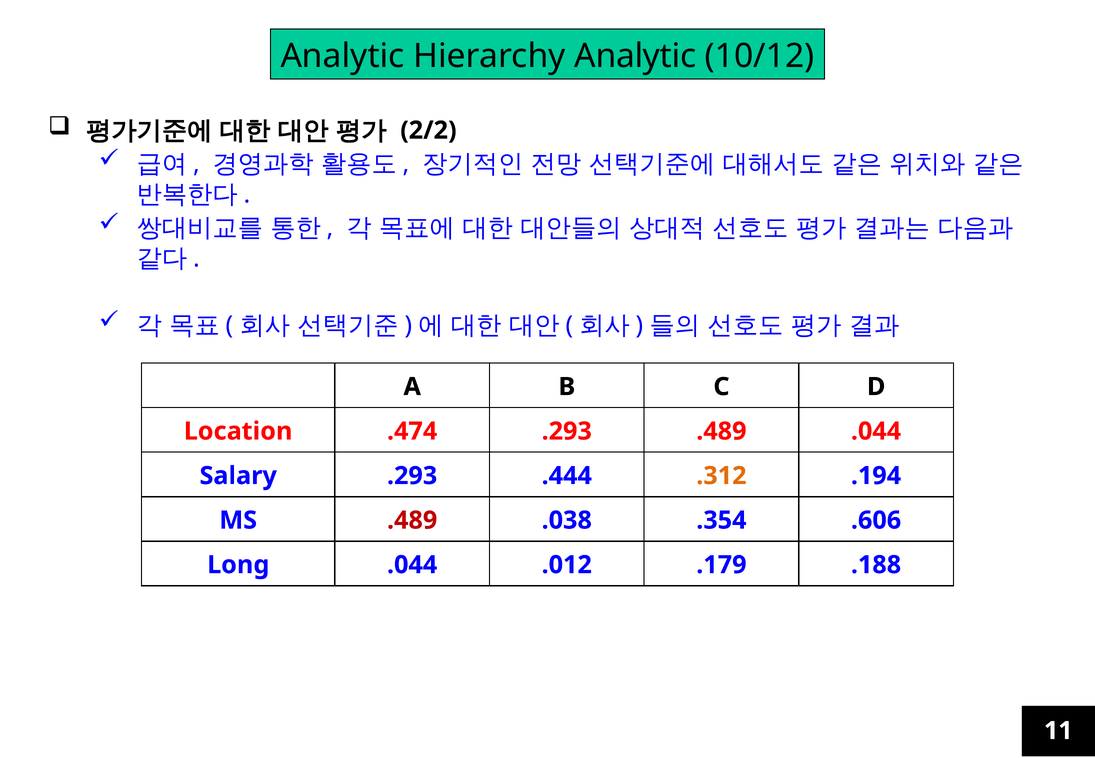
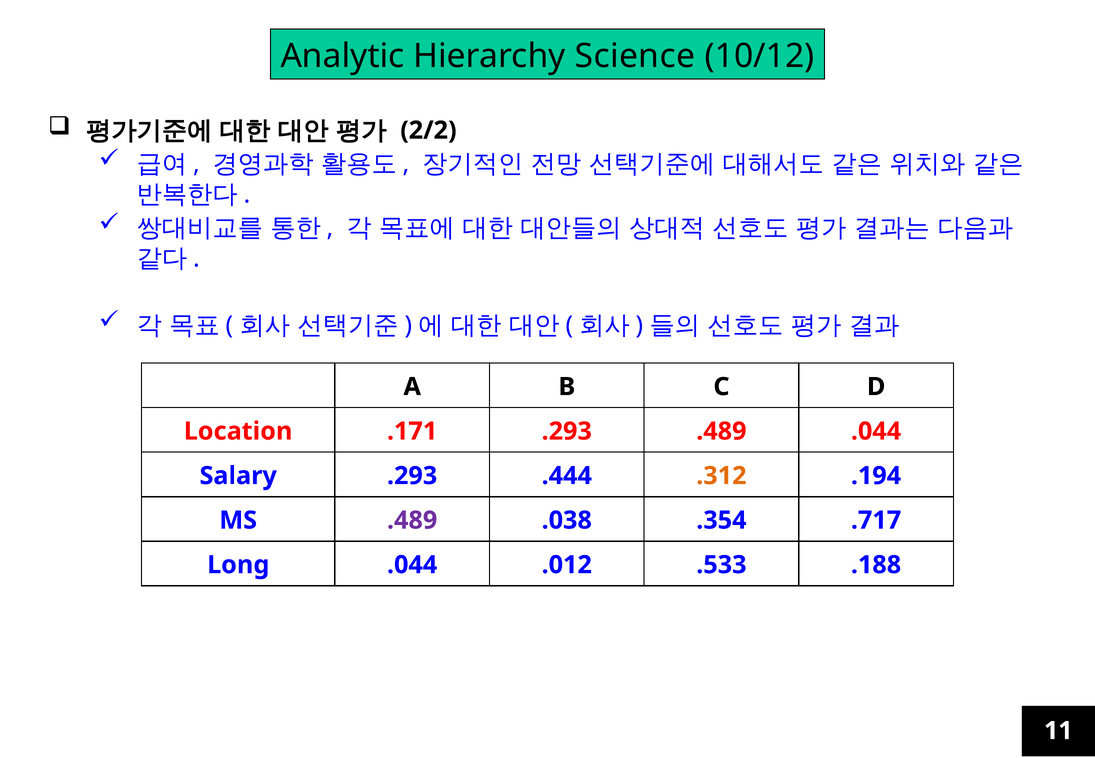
Hierarchy Analytic: Analytic -> Science
.474: .474 -> .171
.489 at (412, 520) colour: red -> purple
.606: .606 -> .717
.179: .179 -> .533
